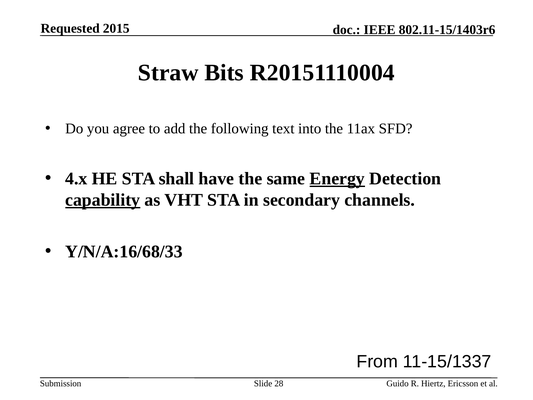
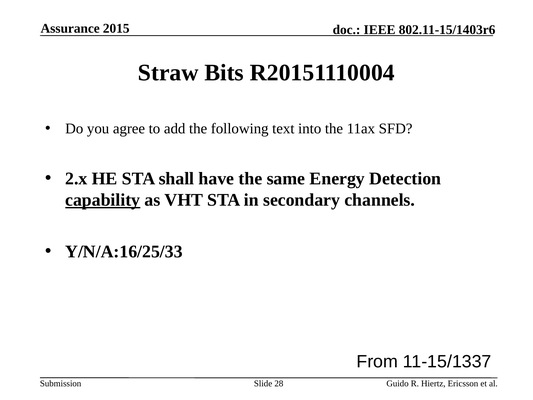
Requested: Requested -> Assurance
4.x: 4.x -> 2.x
Energy underline: present -> none
Y/N/A:16/68/33: Y/N/A:16/68/33 -> Y/N/A:16/25/33
